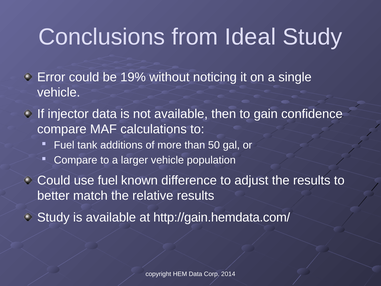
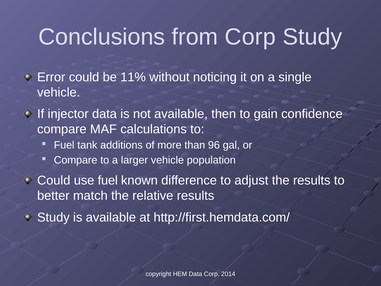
from Ideal: Ideal -> Corp
19%: 19% -> 11%
50: 50 -> 96
http://gain.hemdata.com/: http://gain.hemdata.com/ -> http://first.hemdata.com/
